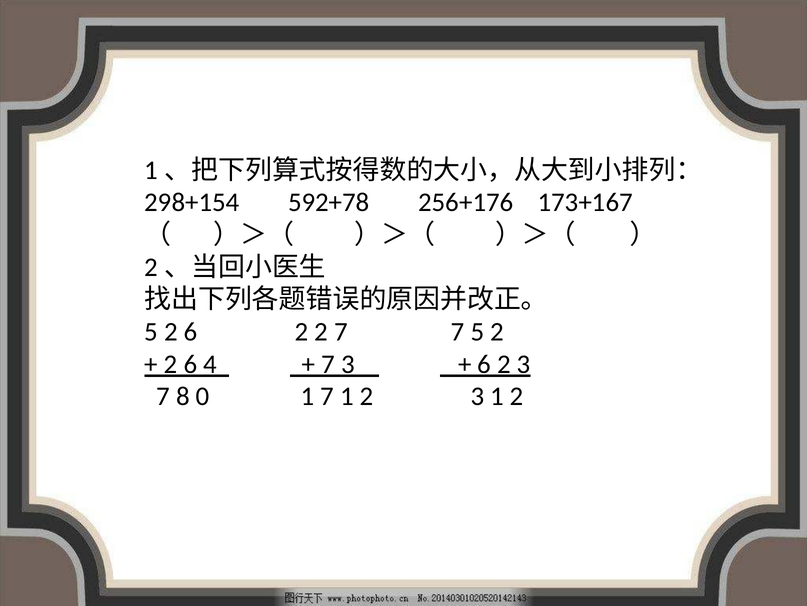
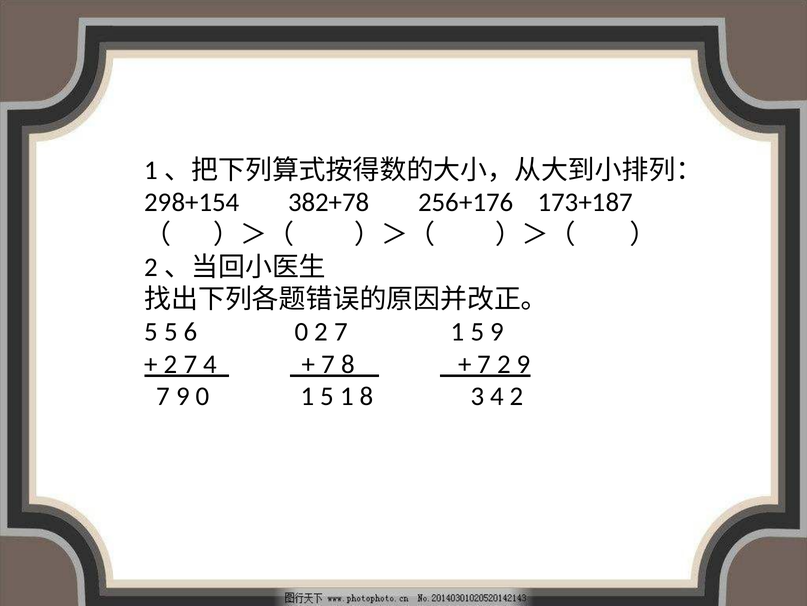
592+78: 592+78 -> 382+78
173+167: 173+167 -> 173+187
2 at (171, 331): 2 -> 5
2 at (301, 331): 2 -> 0
7 7: 7 -> 1
2 at (497, 331): 2 -> 9
6 at (190, 364): 6 -> 7
7 3: 3 -> 8
6 at (484, 364): 6 -> 7
3 at (524, 364): 3 -> 9
7 8: 8 -> 9
0 1 7: 7 -> 5
2 at (367, 396): 2 -> 8
3 1: 1 -> 4
